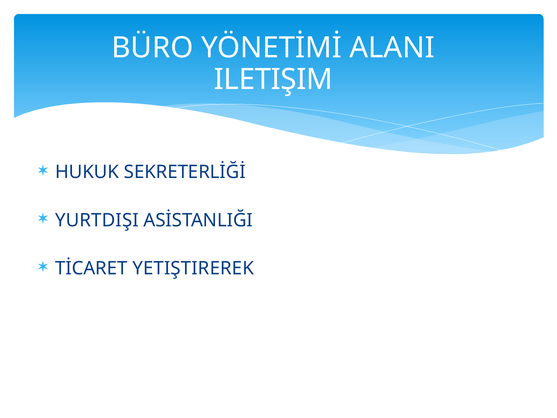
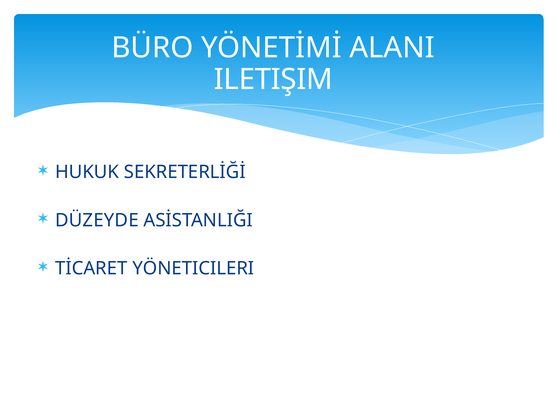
YURTDIŞI: YURTDIŞI -> DÜZEYDE
YETIŞTIREREK: YETIŞTIREREK -> YÖNETICILERI
